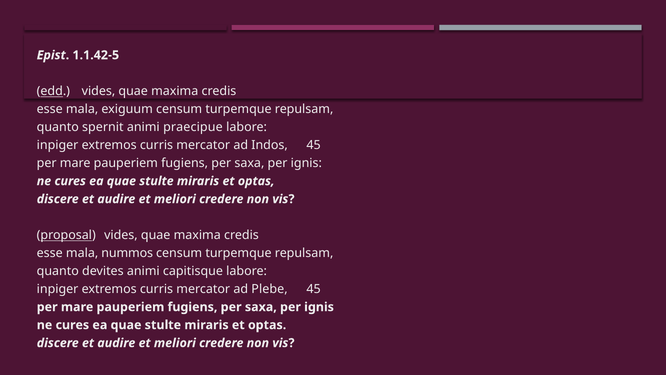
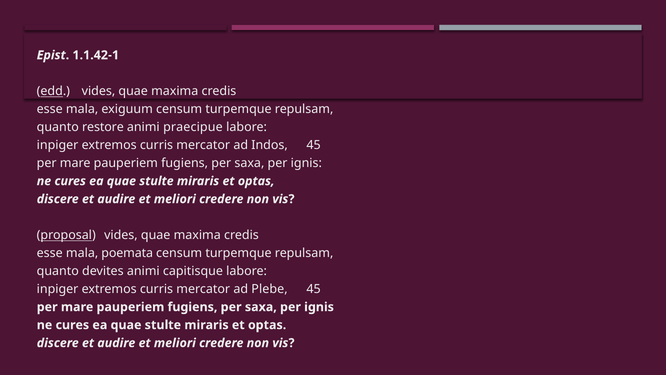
1.1.42-5: 1.1.42-5 -> 1.1.42-1
spernit: spernit -> restore
nummos: nummos -> poemata
